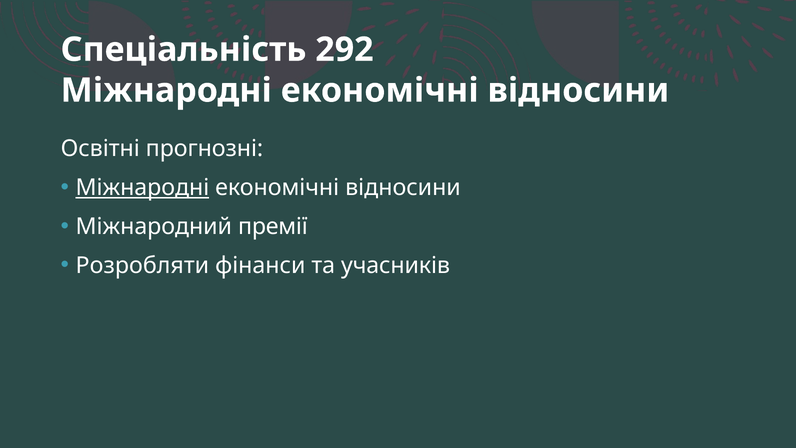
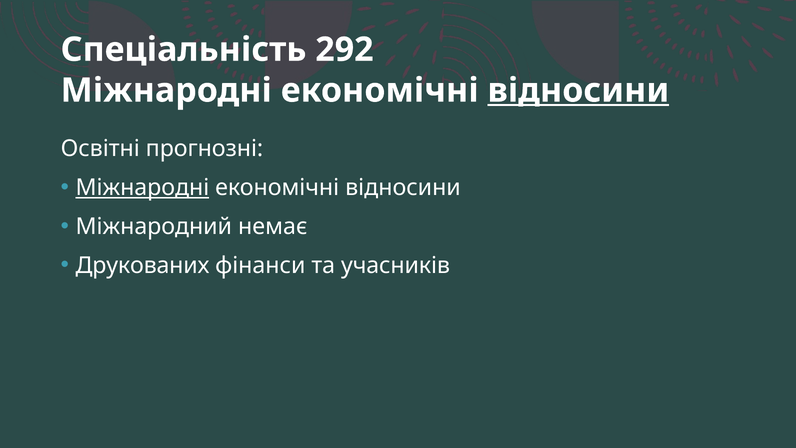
відносини at (578, 90) underline: none -> present
премії: премії -> немає
Розробляти: Розробляти -> Друкованих
